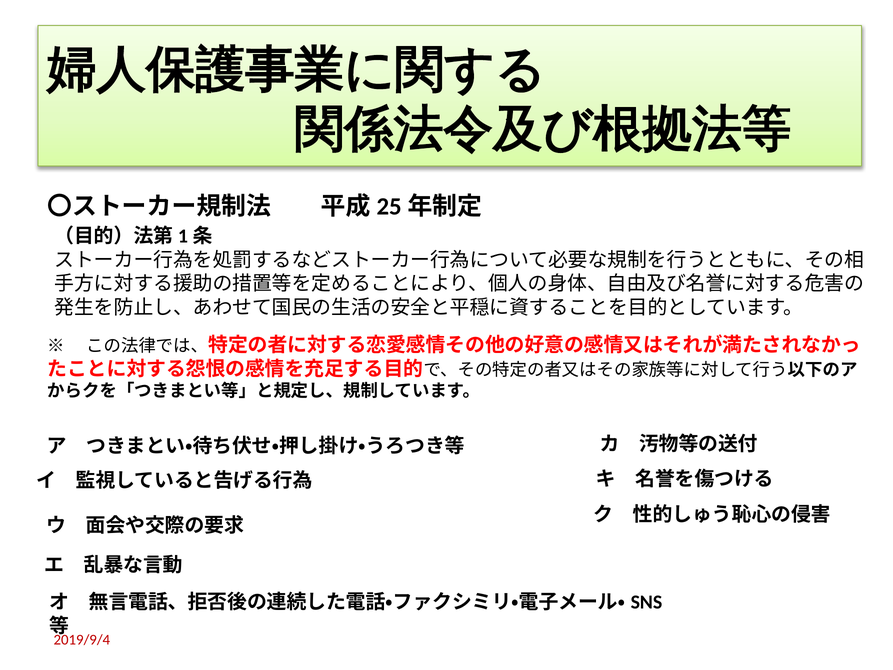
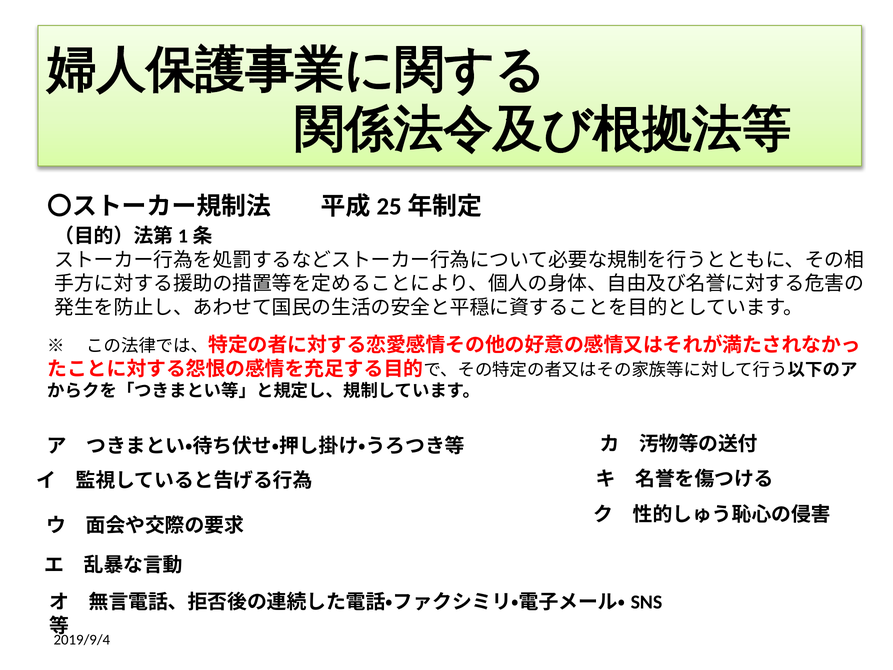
2019/9/4 colour: red -> black
